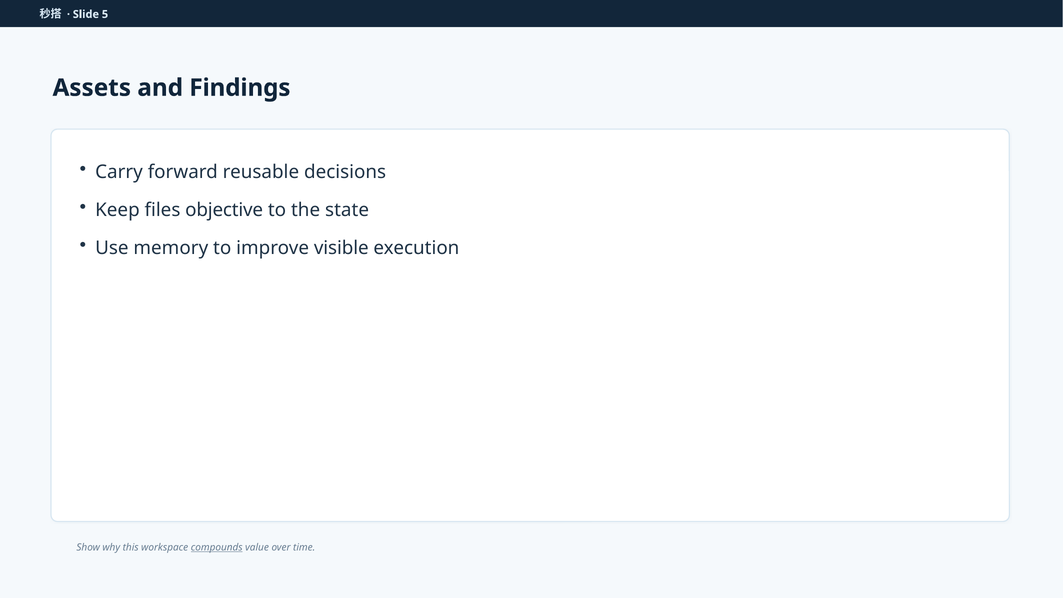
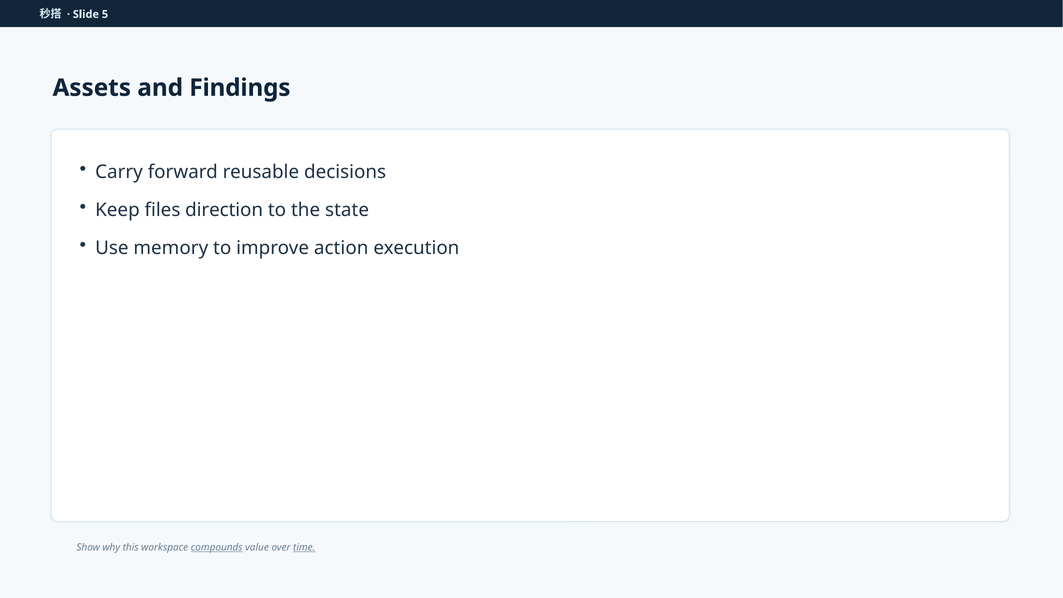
objective: objective -> direction
visible: visible -> action
time underline: none -> present
